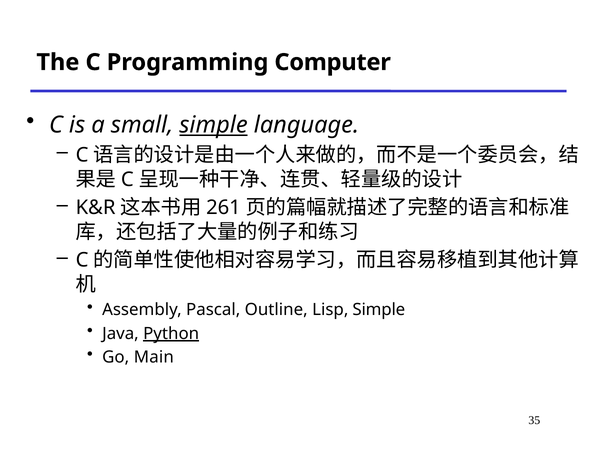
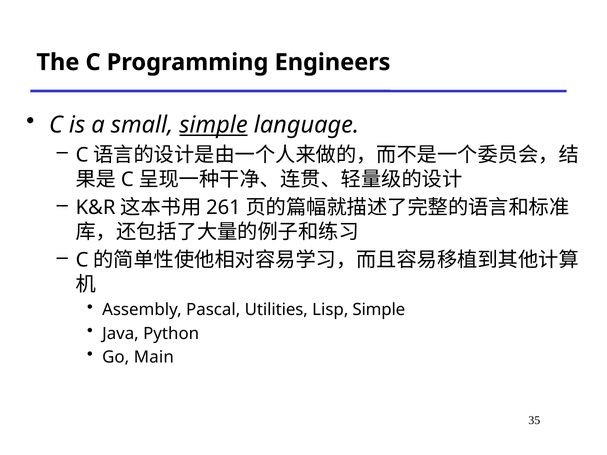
Computer: Computer -> Engineers
Outline: Outline -> Utilities
Python underline: present -> none
